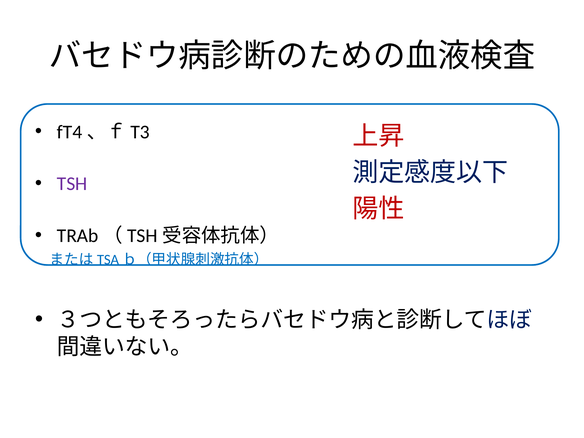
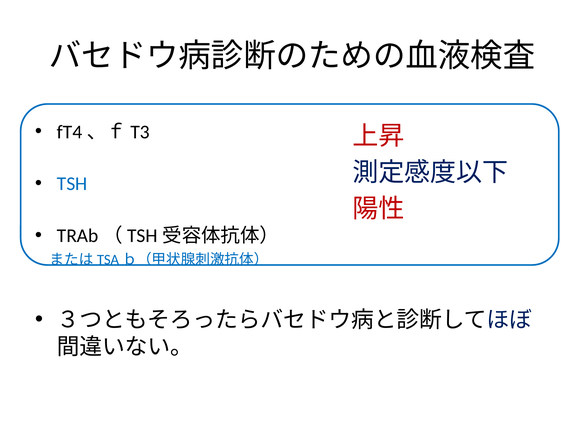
TSH colour: purple -> blue
